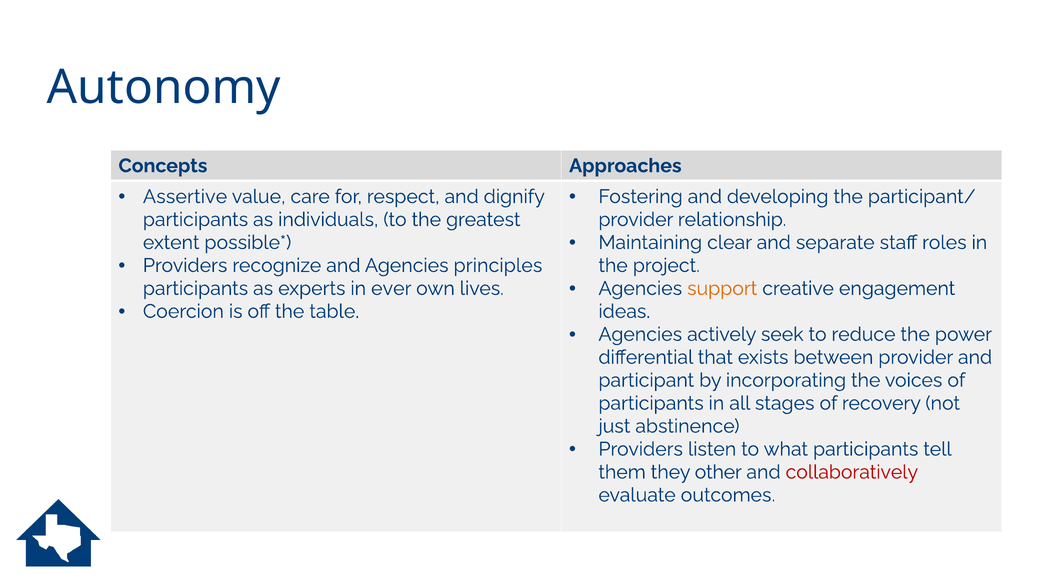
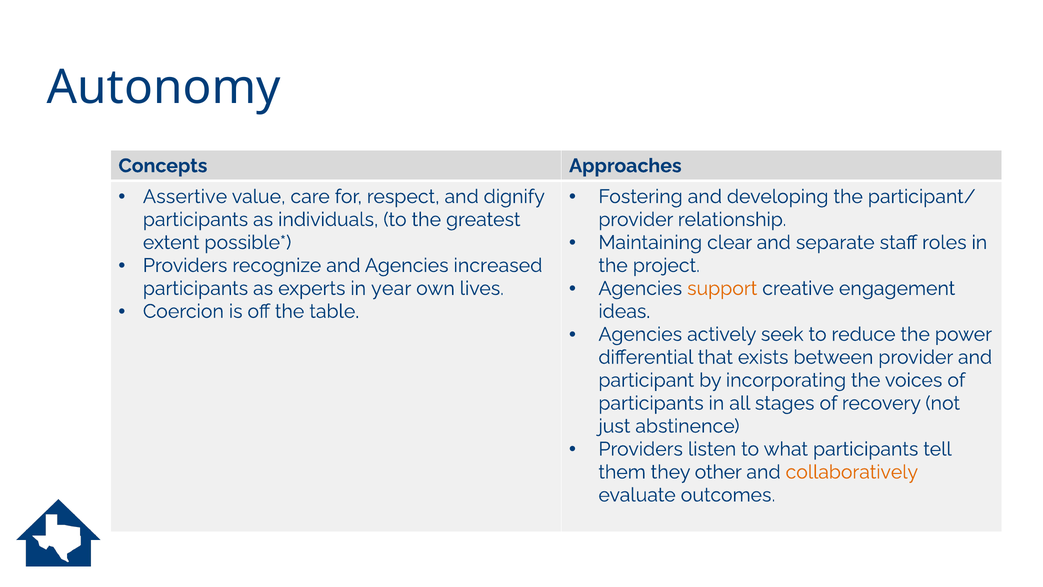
principles: principles -> increased
ever: ever -> year
collaboratively colour: red -> orange
